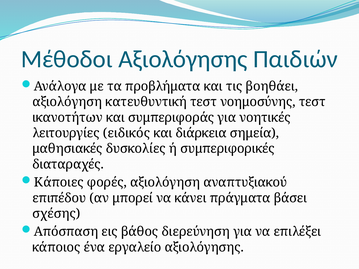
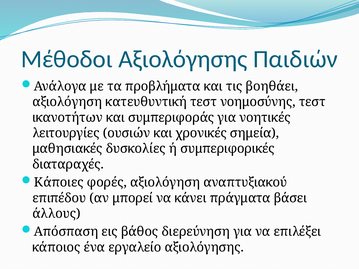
ειδικός: ειδικός -> ουσιών
διάρκεια: διάρκεια -> χρονικές
σχέσης: σχέσης -> άλλους
